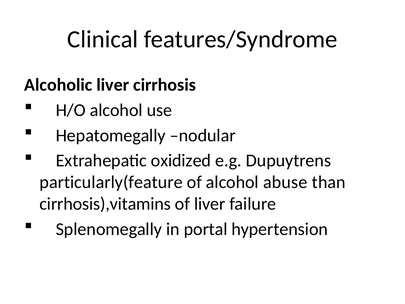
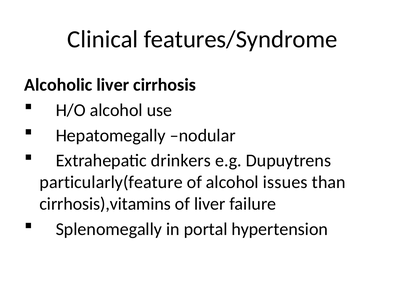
oxidized: oxidized -> drinkers
abuse: abuse -> issues
